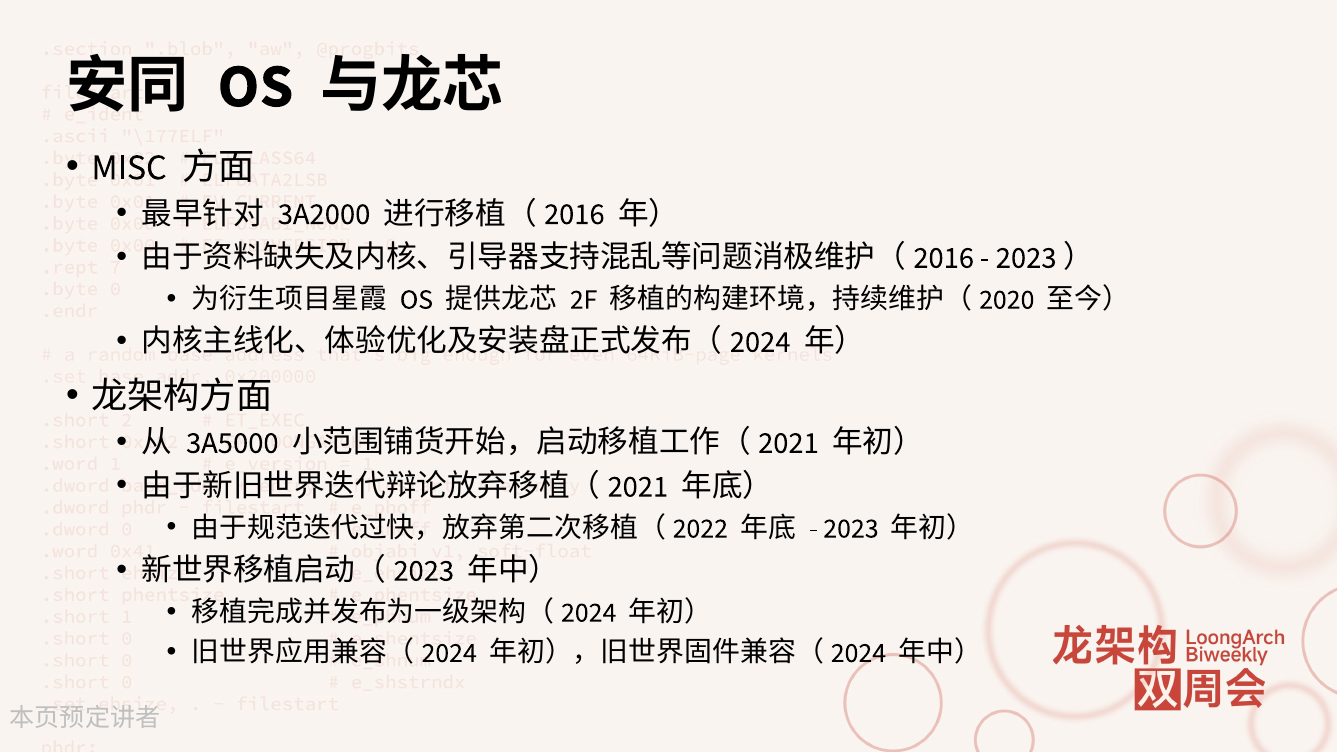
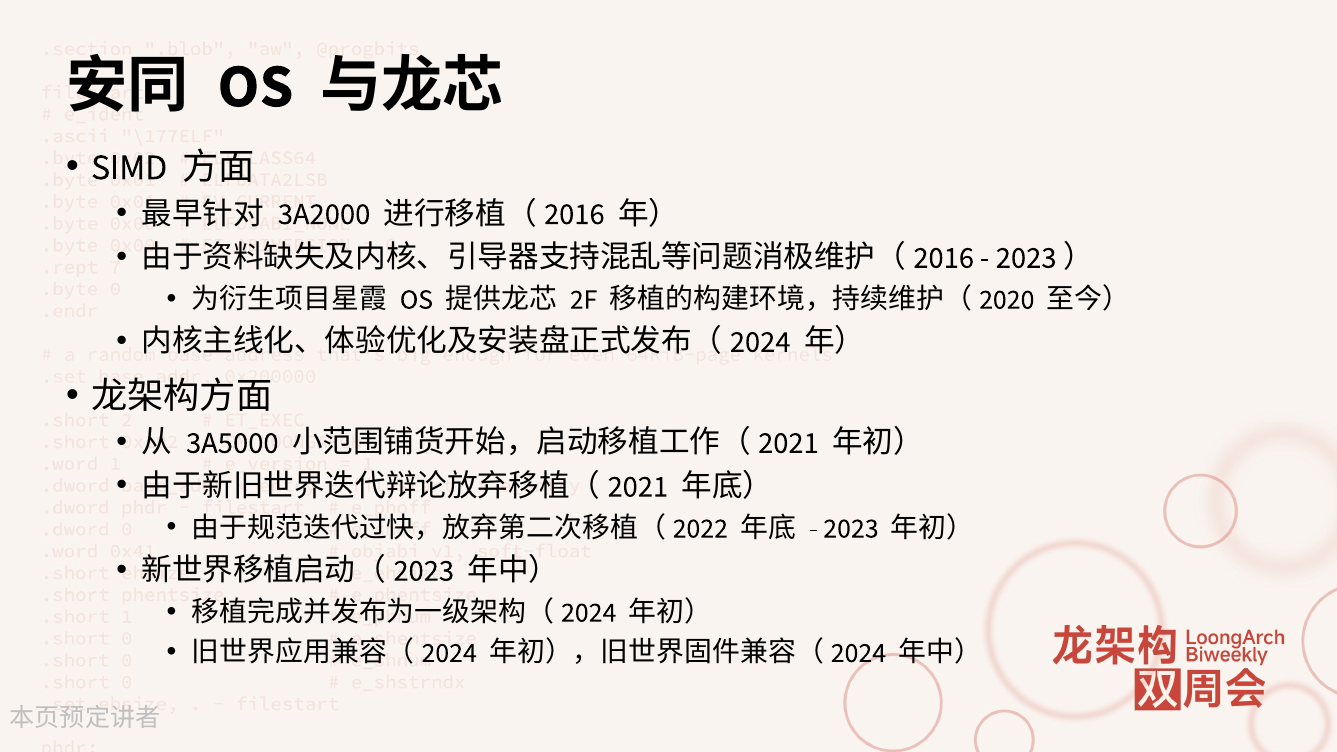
MISC: MISC -> SIMD
